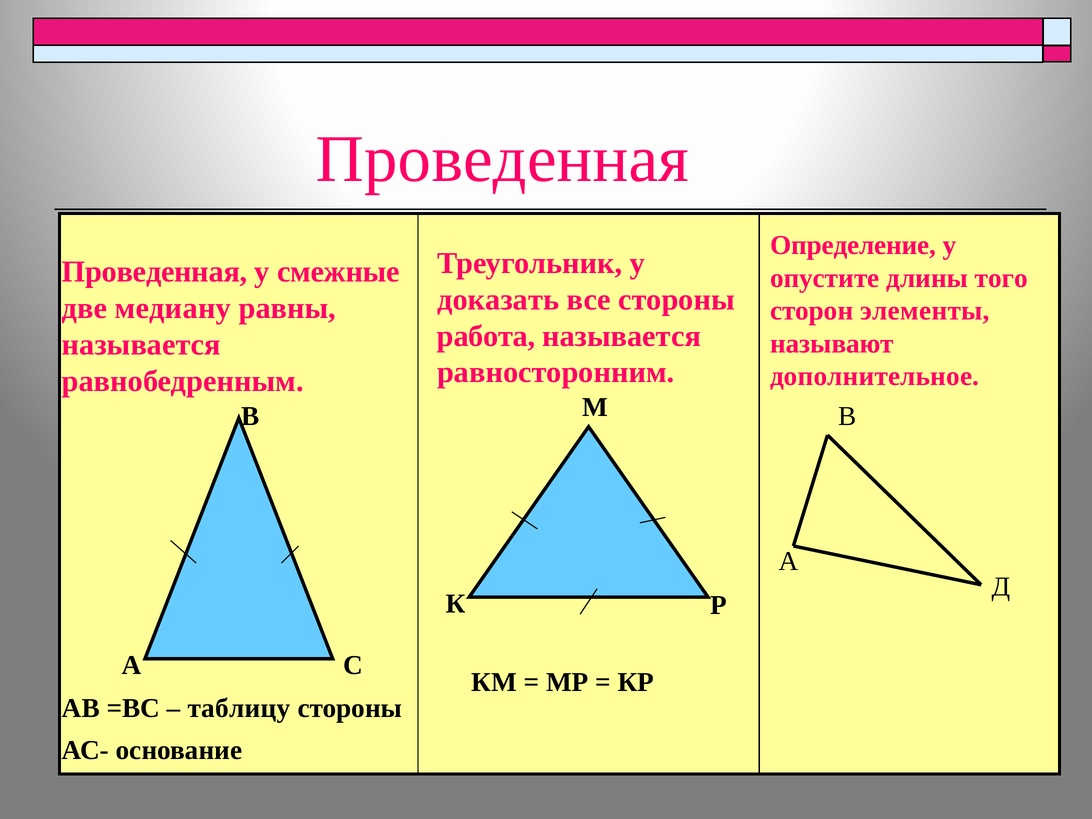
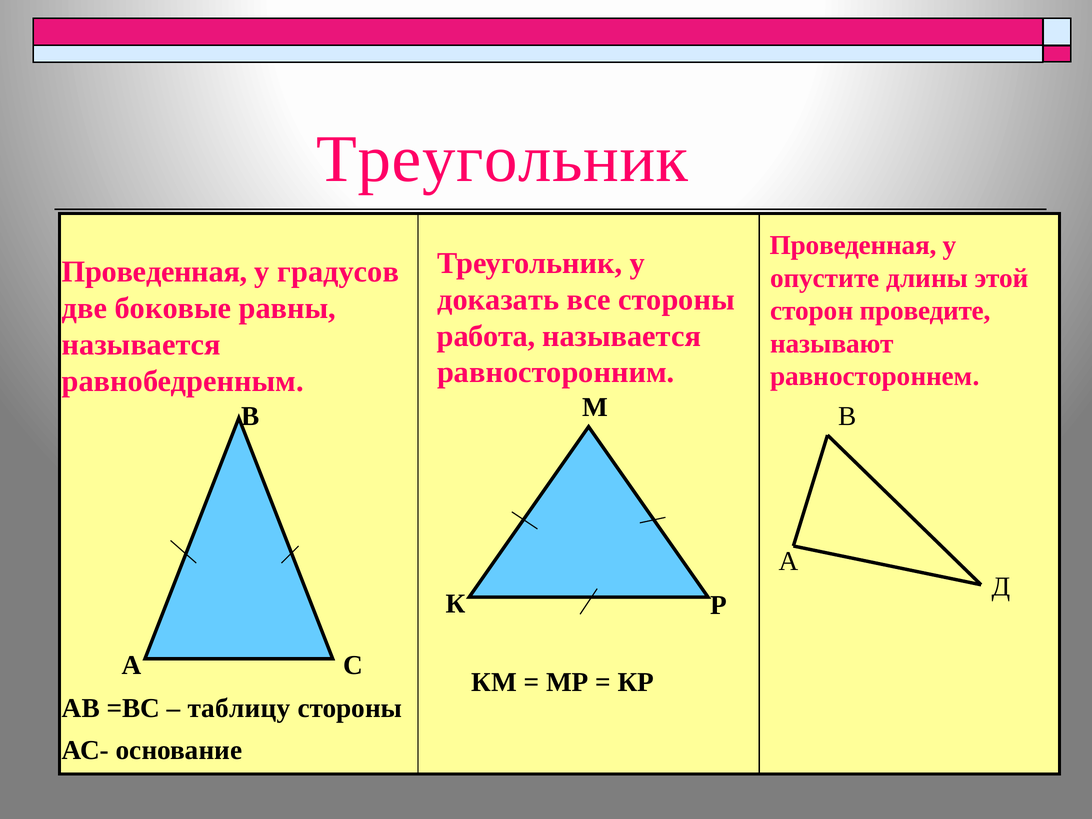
Проведенная at (503, 159): Проведенная -> Треугольник
Определение at (853, 245): Определение -> Проведенная
смежные: смежные -> градусов
того: того -> этой
медиану: медиану -> боковые
элементы: элементы -> проведите
дополнительное: дополнительное -> равностороннем
